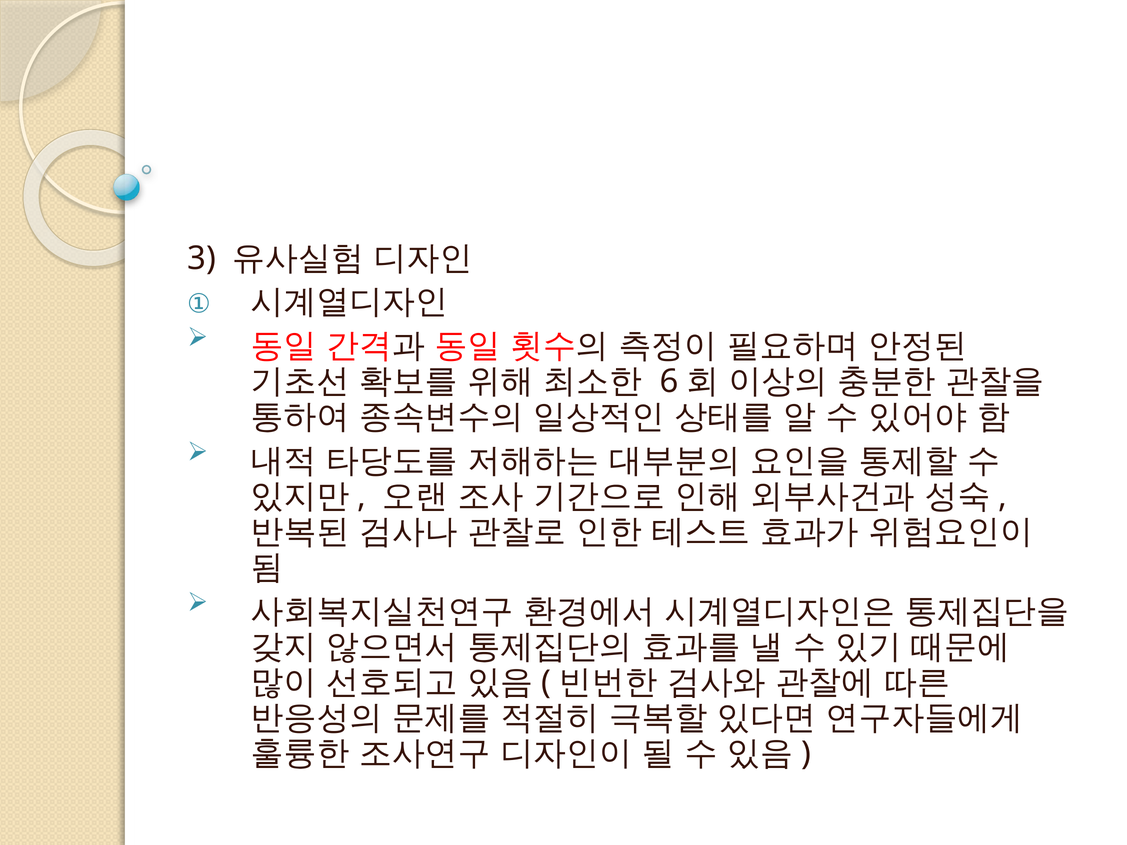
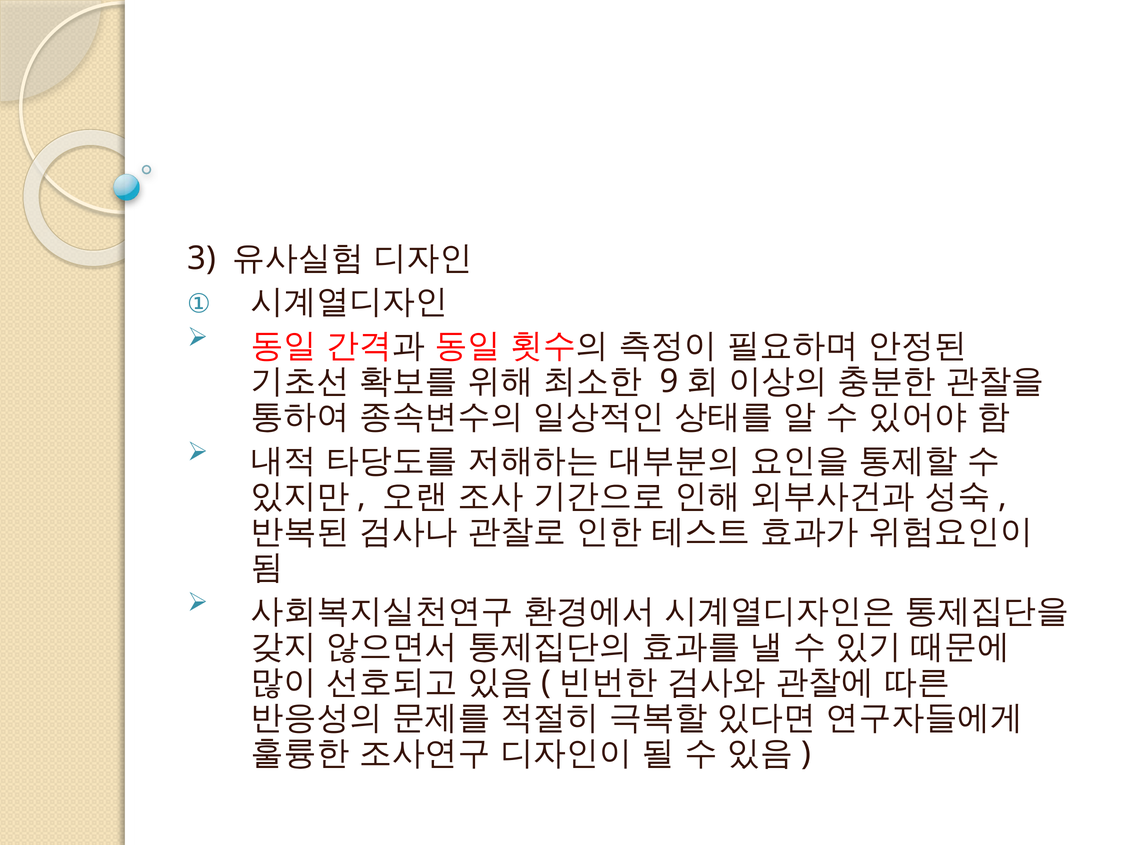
6: 6 -> 9
